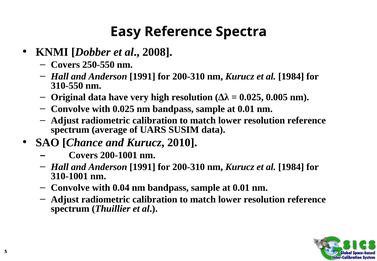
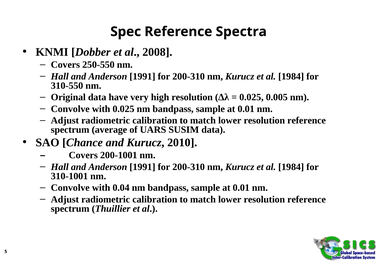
Easy: Easy -> Spec
